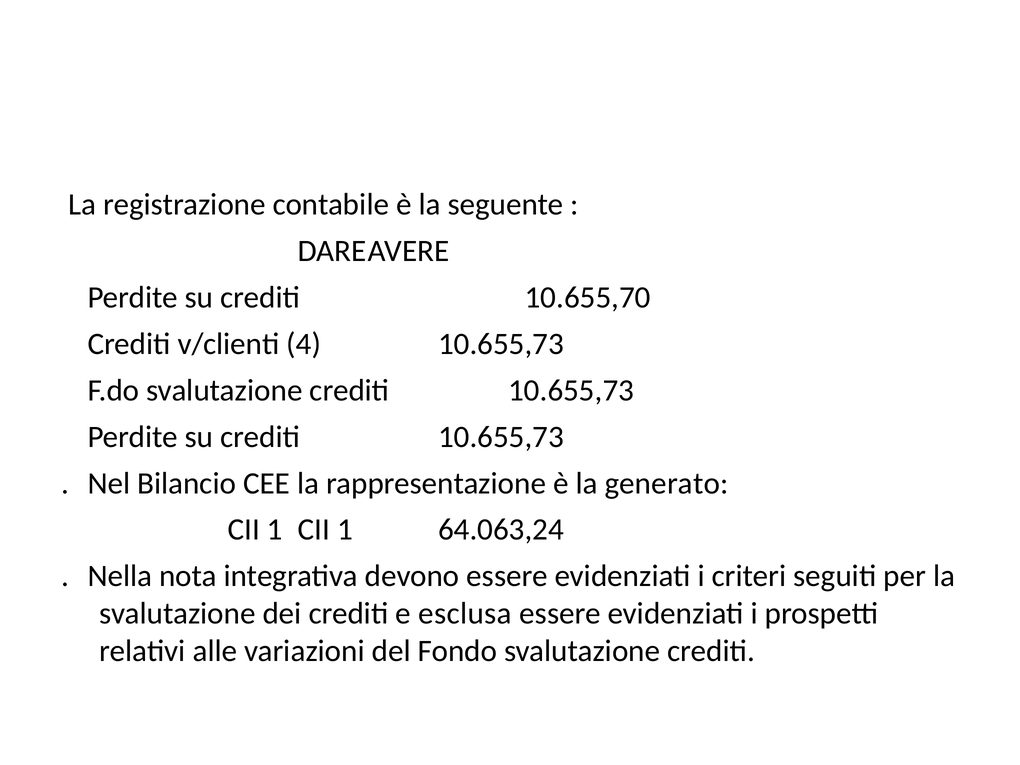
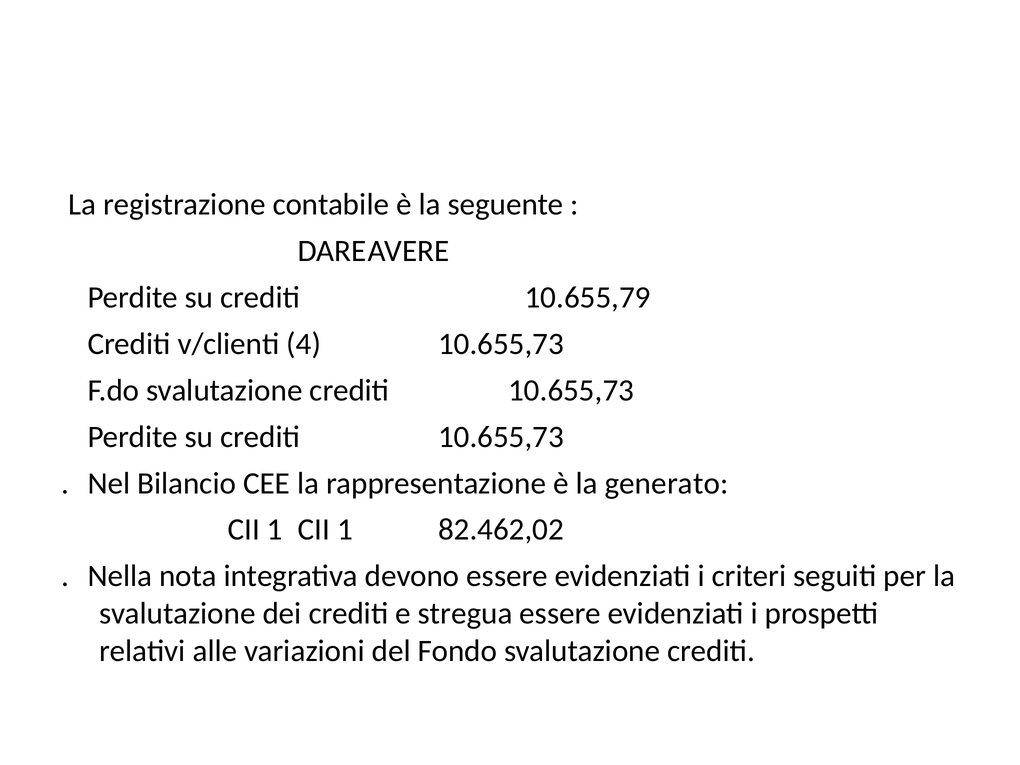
10.655,70: 10.655,70 -> 10.655,79
64.063,24: 64.063,24 -> 82.462,02
esclusa: esclusa -> stregua
